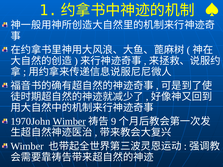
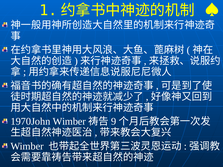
Wimber at (69, 122) underline: present -> none
